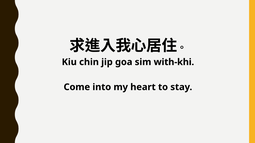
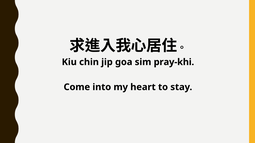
with-khi: with-khi -> pray-khi
